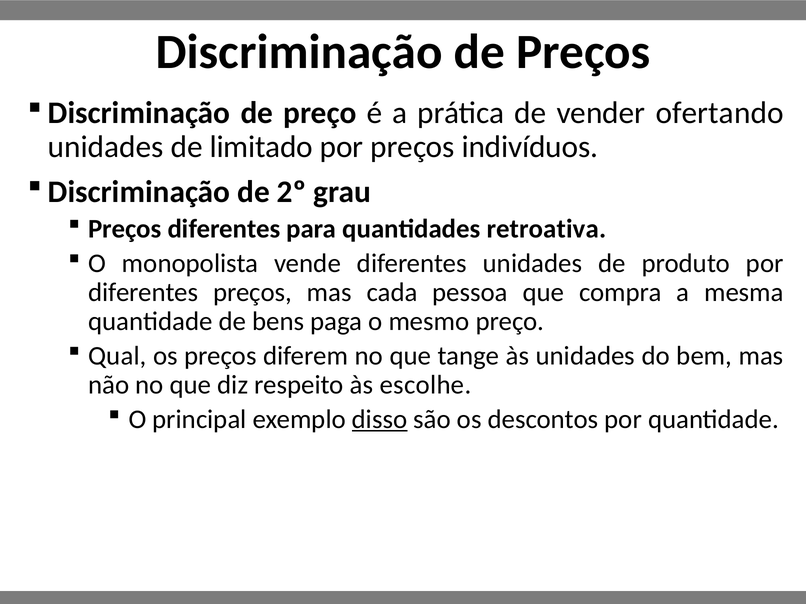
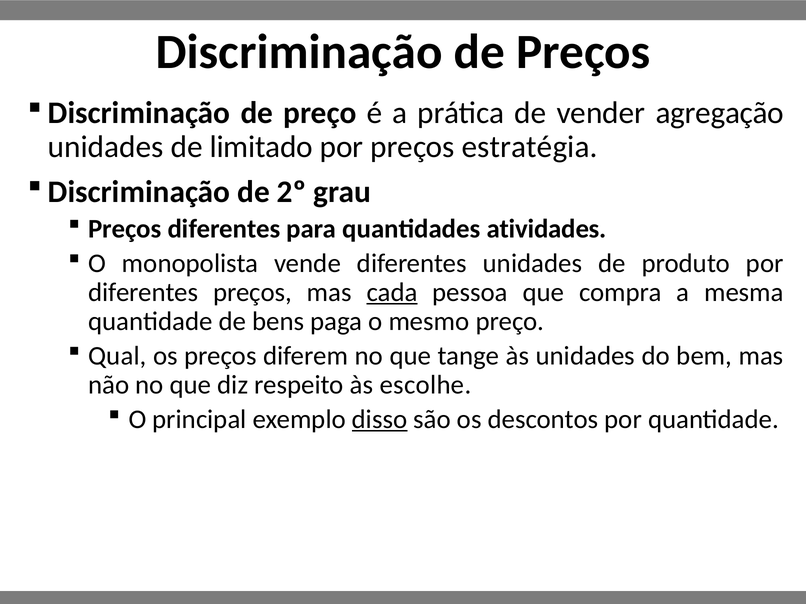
ofertando: ofertando -> agregação
indivíduos: indivíduos -> estratégia
retroativa: retroativa -> atividades
cada underline: none -> present
